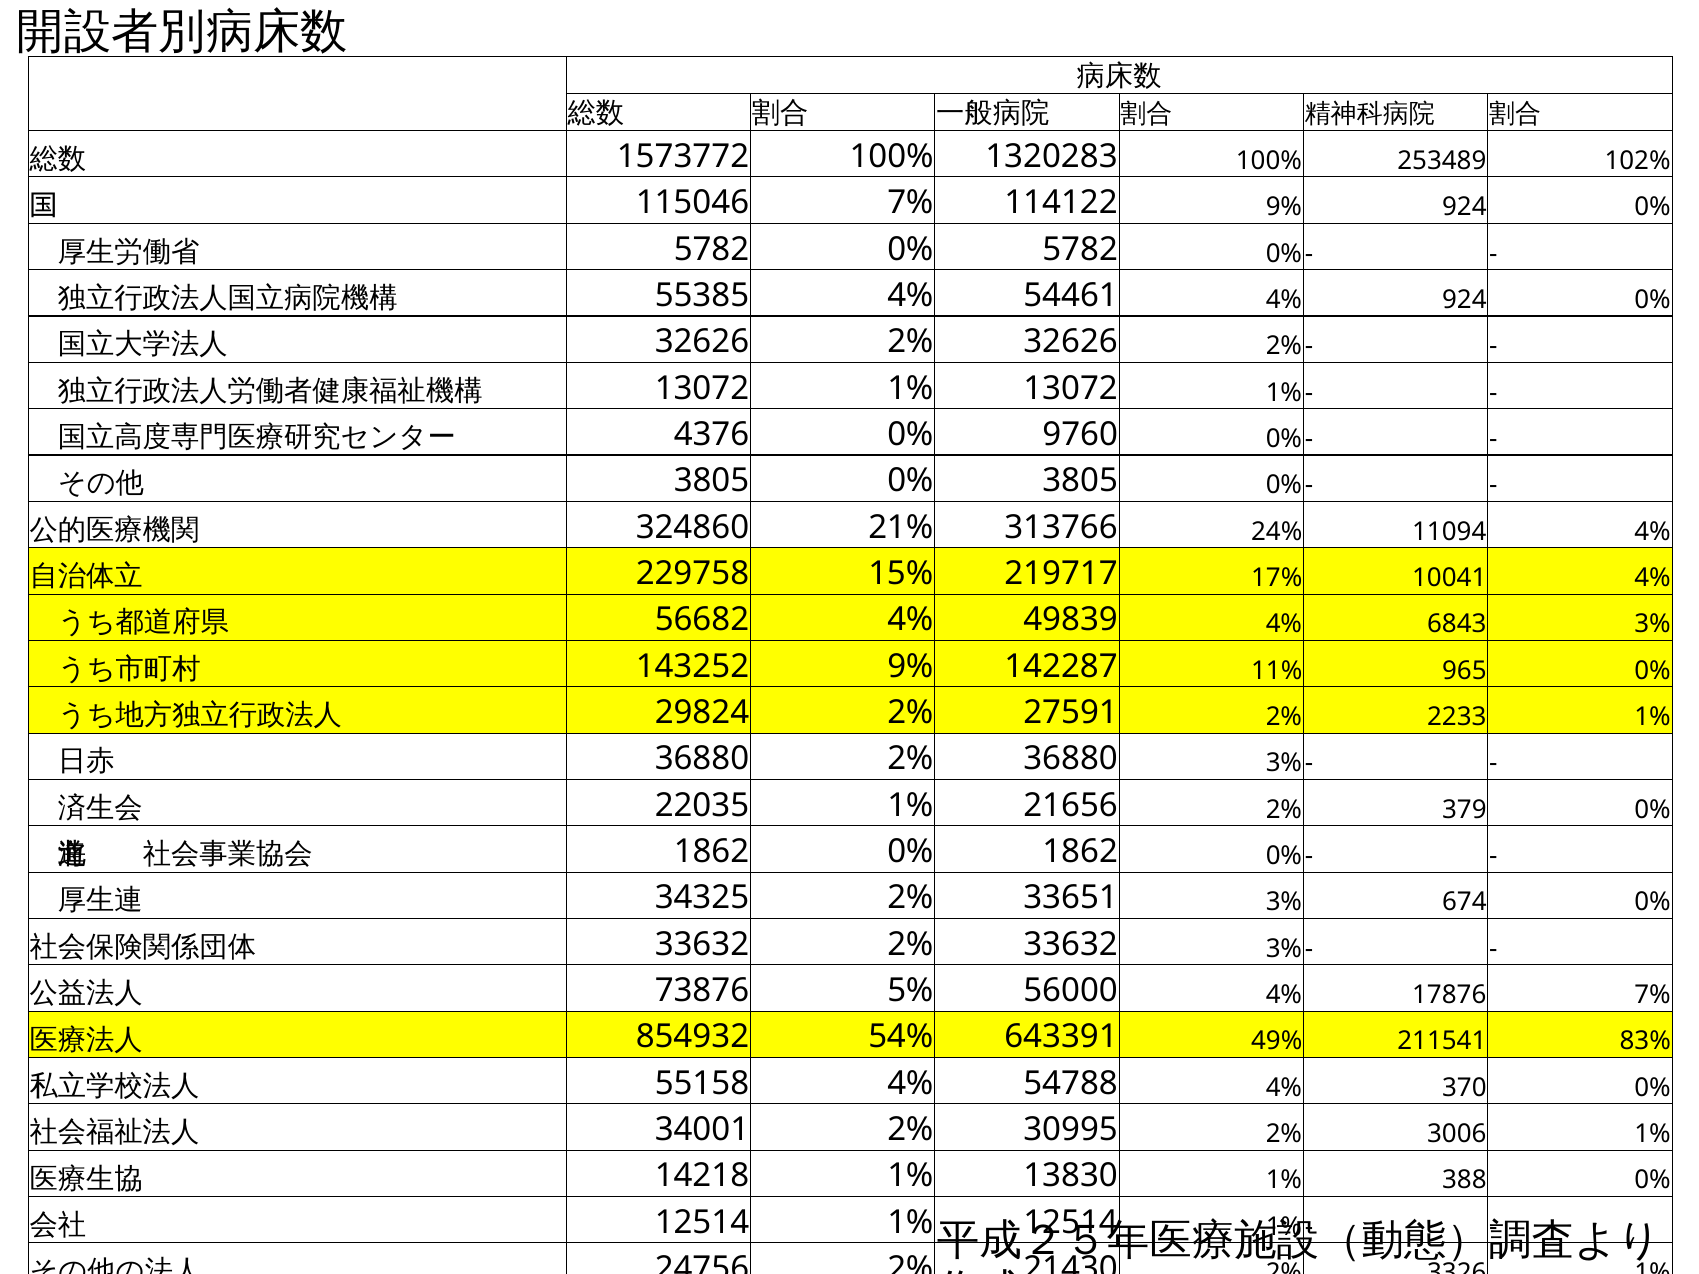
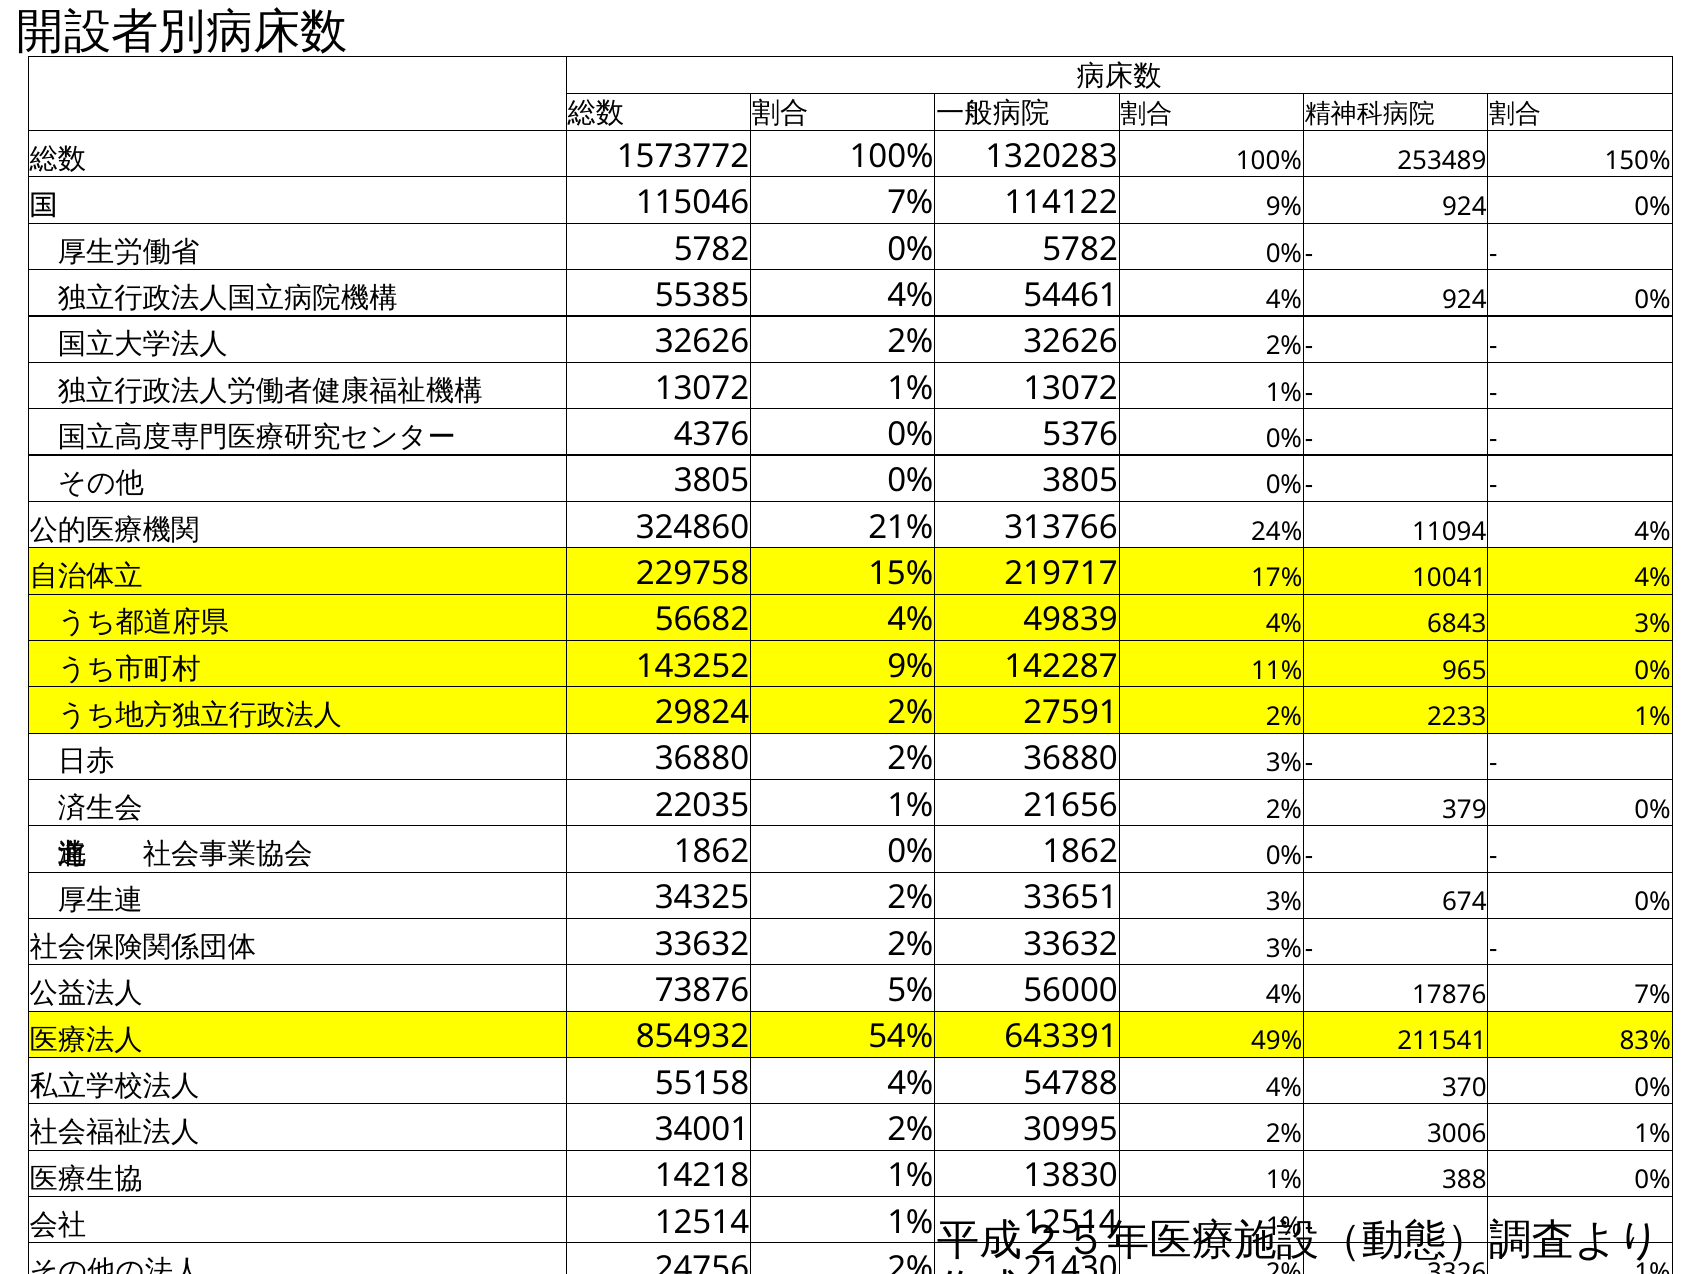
102%: 102% -> 150%
9760: 9760 -> 5376
